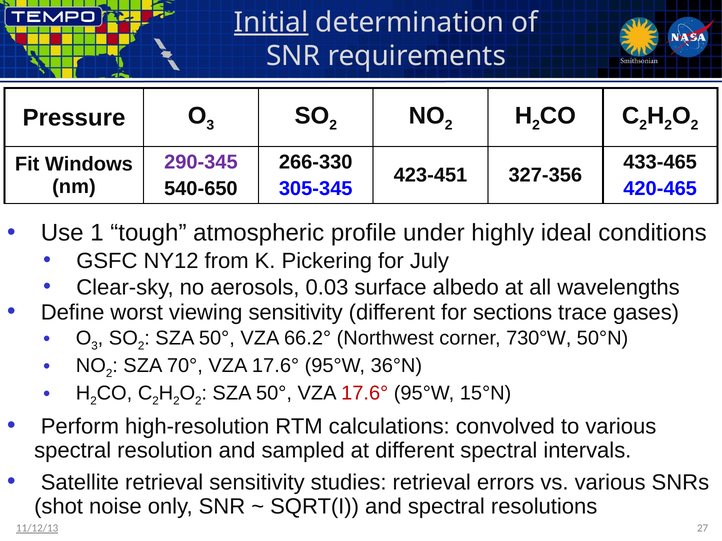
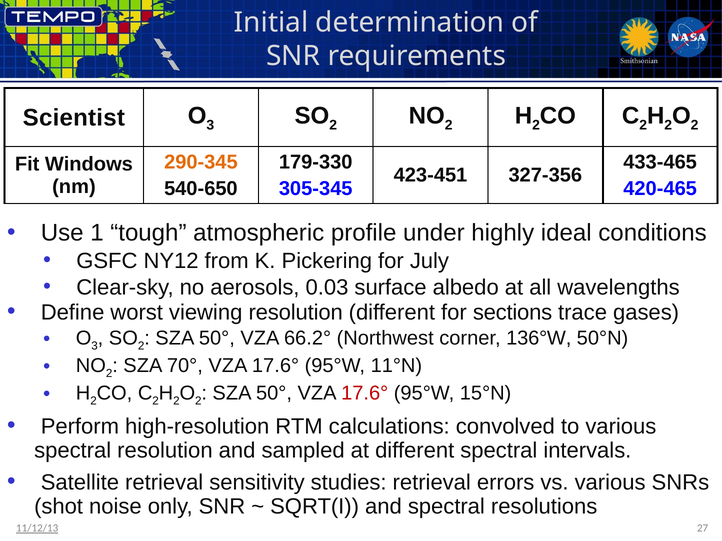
Initial underline: present -> none
Pressure: Pressure -> Scientist
290-345 colour: purple -> orange
266-330: 266-330 -> 179-330
viewing sensitivity: sensitivity -> resolution
730°W: 730°W -> 136°W
36°N: 36°N -> 11°N
